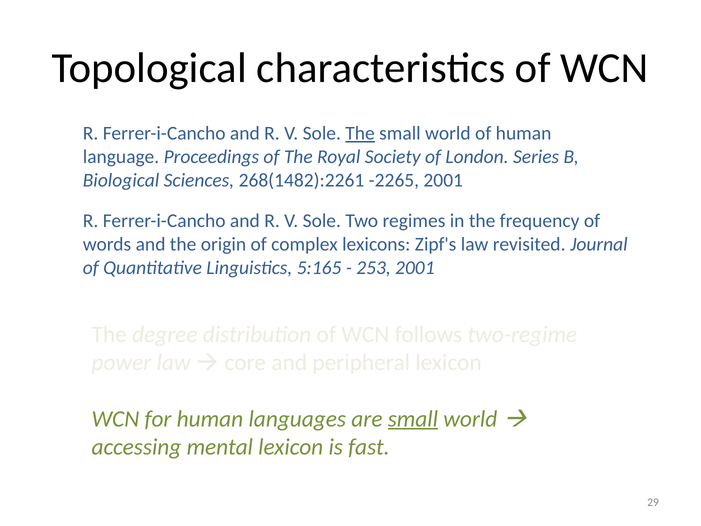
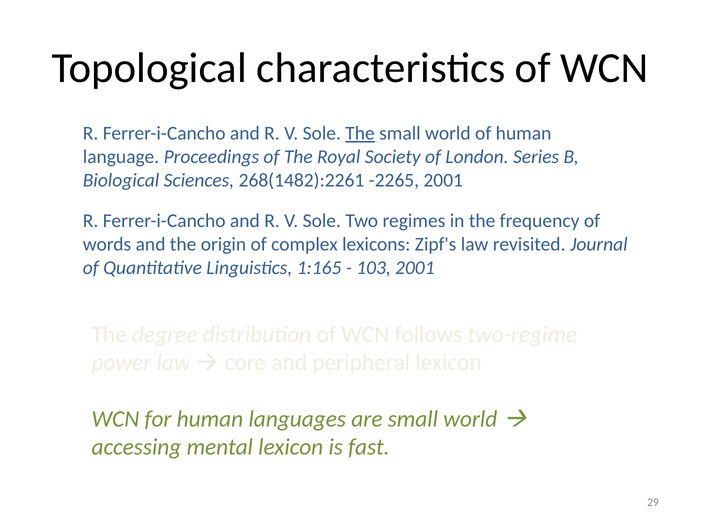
5:165: 5:165 -> 1:165
253: 253 -> 103
small at (413, 419) underline: present -> none
